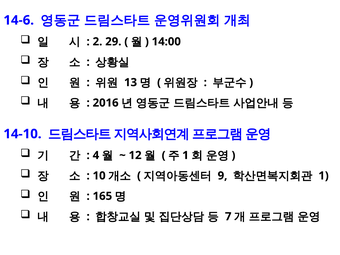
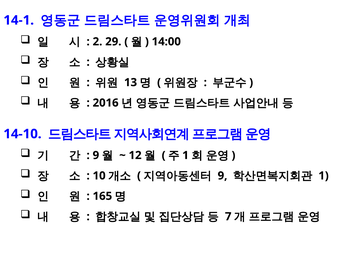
14-6: 14-6 -> 14-1
4 at (96, 155): 4 -> 9
